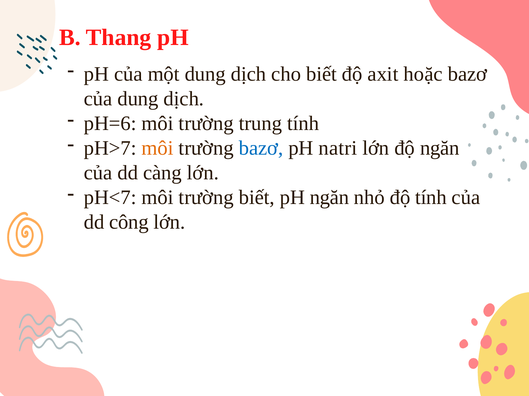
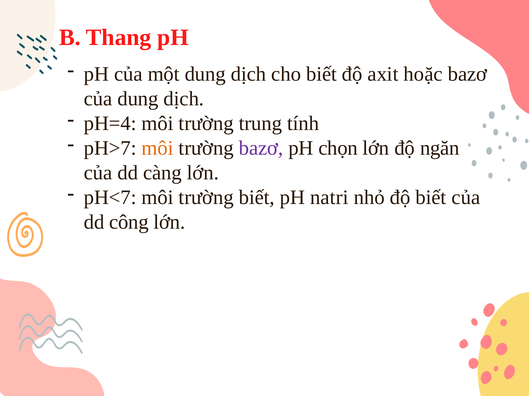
pH=6: pH=6 -> pH=4
bazơ at (261, 148) colour: blue -> purple
natri: natri -> chọn
pH ngăn: ngăn -> natri
độ tính: tính -> biết
